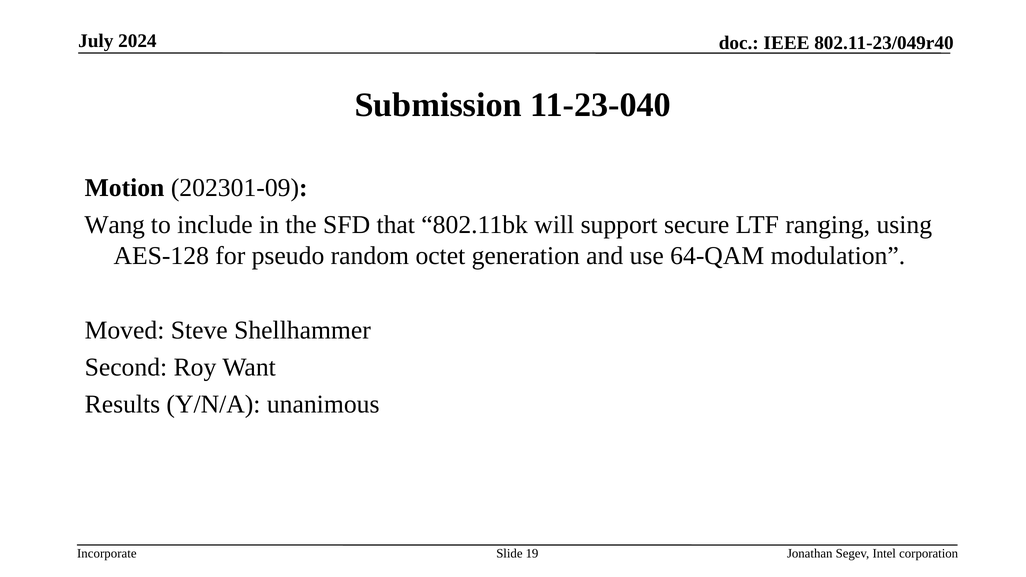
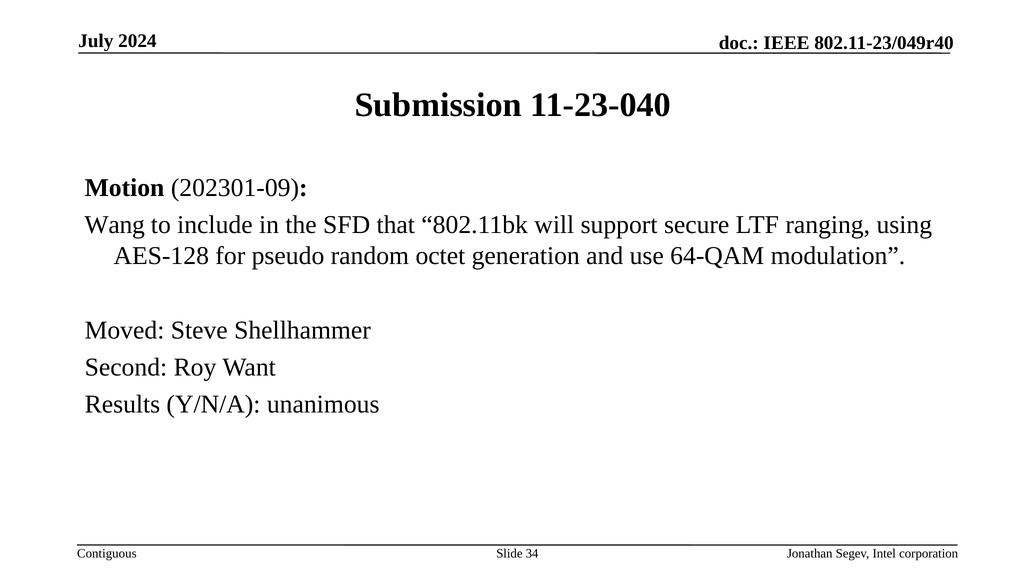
Incorporate: Incorporate -> Contiguous
19: 19 -> 34
